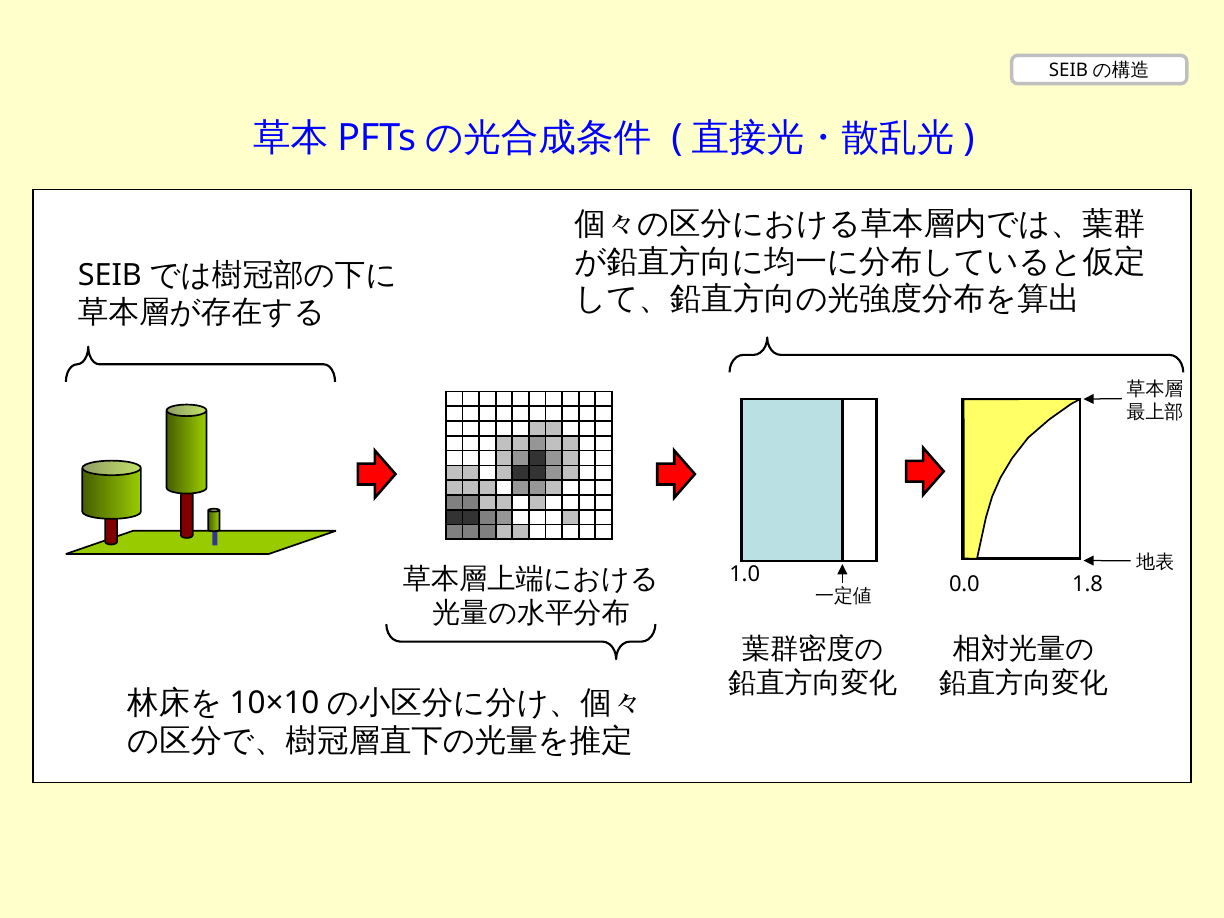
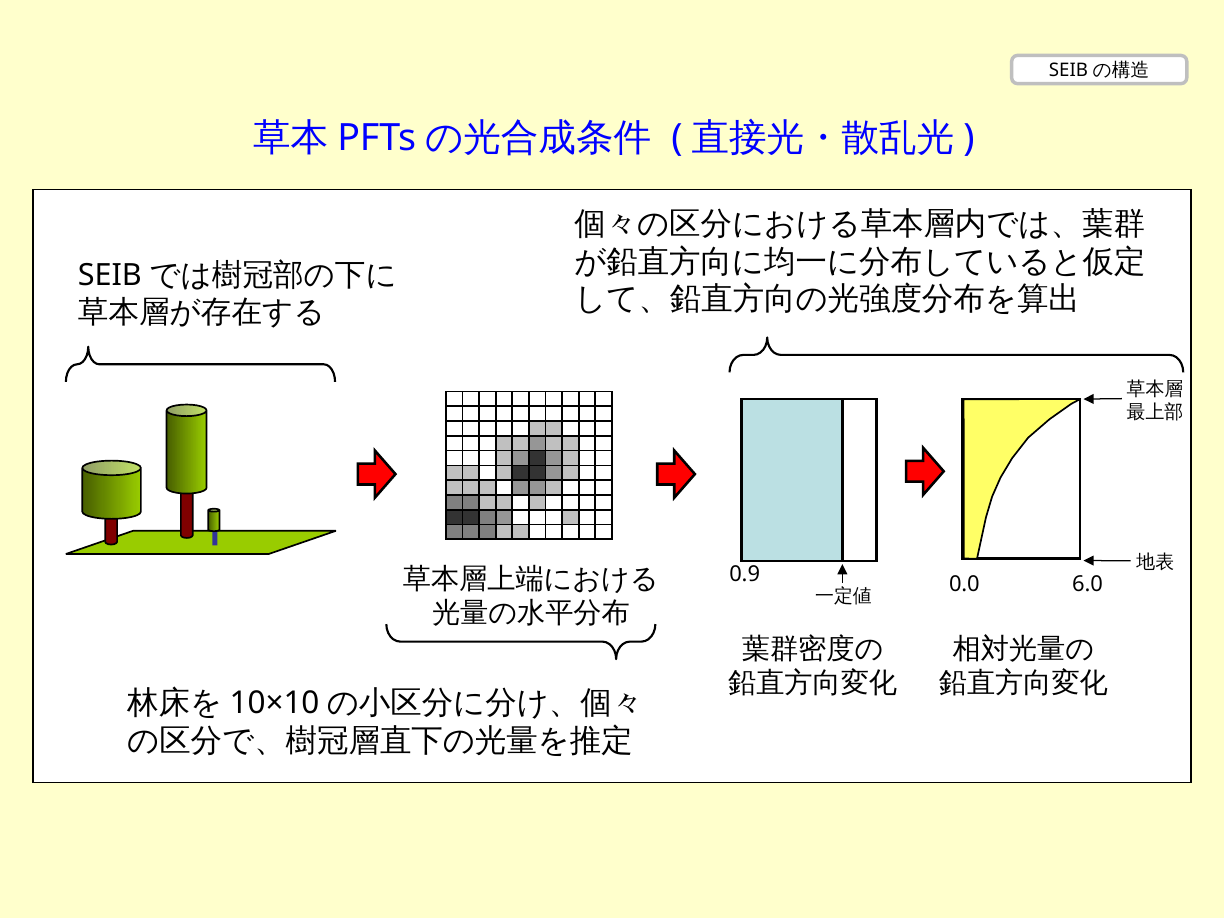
1.0: 1.0 -> 0.9
1.8: 1.8 -> 6.0
